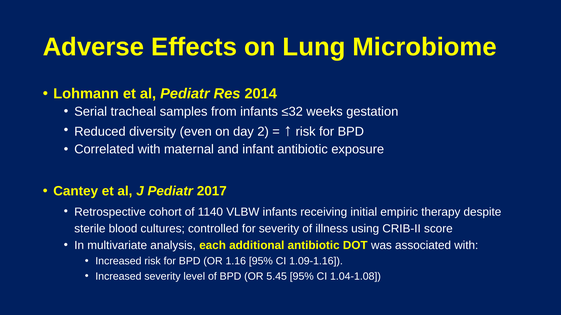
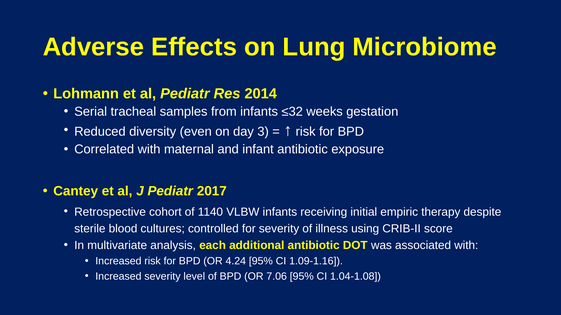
2: 2 -> 3
1.16: 1.16 -> 4.24
5.45: 5.45 -> 7.06
